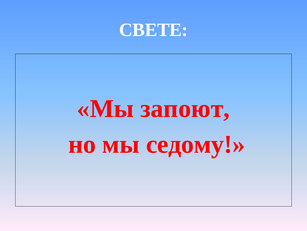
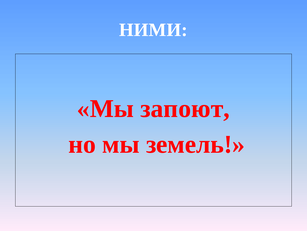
СВЕТЕ: СВЕТЕ -> НИМИ
седому: седому -> земель
